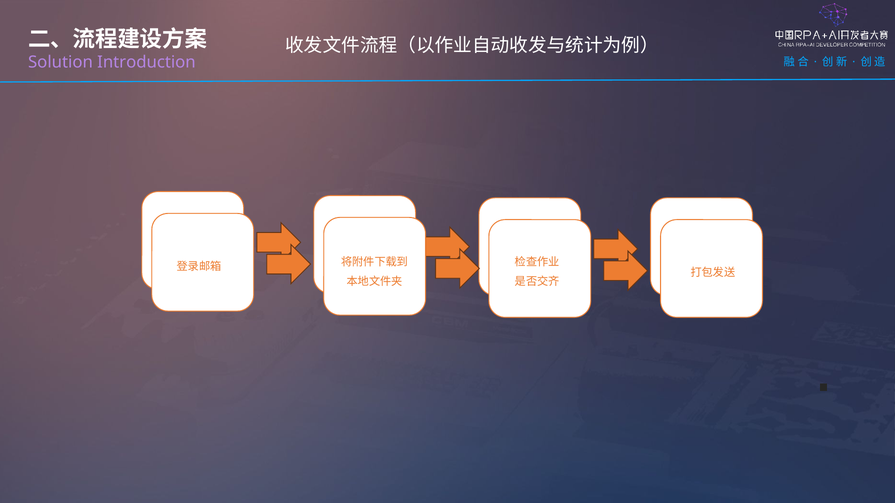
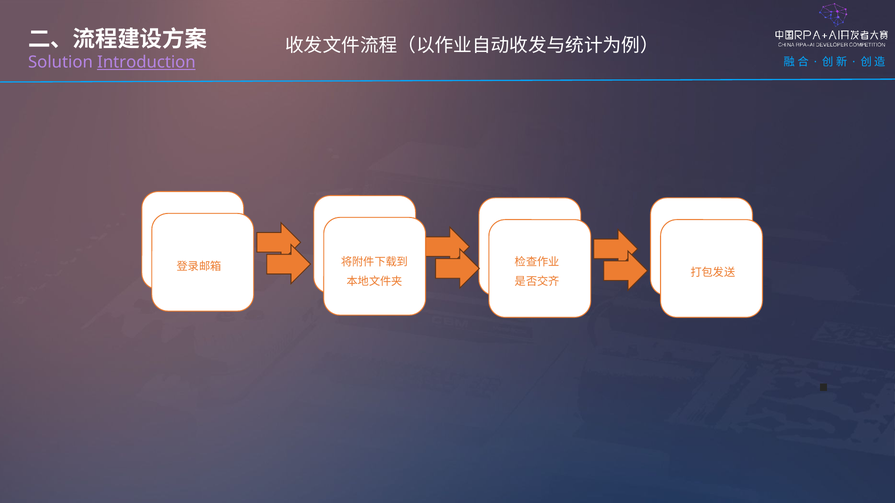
Introduction underline: none -> present
